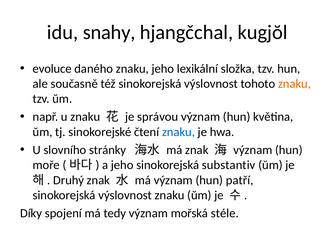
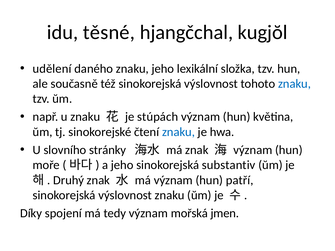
snahy: snahy -> těsné
evoluce: evoluce -> udělení
znaku at (294, 84) colour: orange -> blue
správou: správou -> stúpách
stéle: stéle -> jmen
